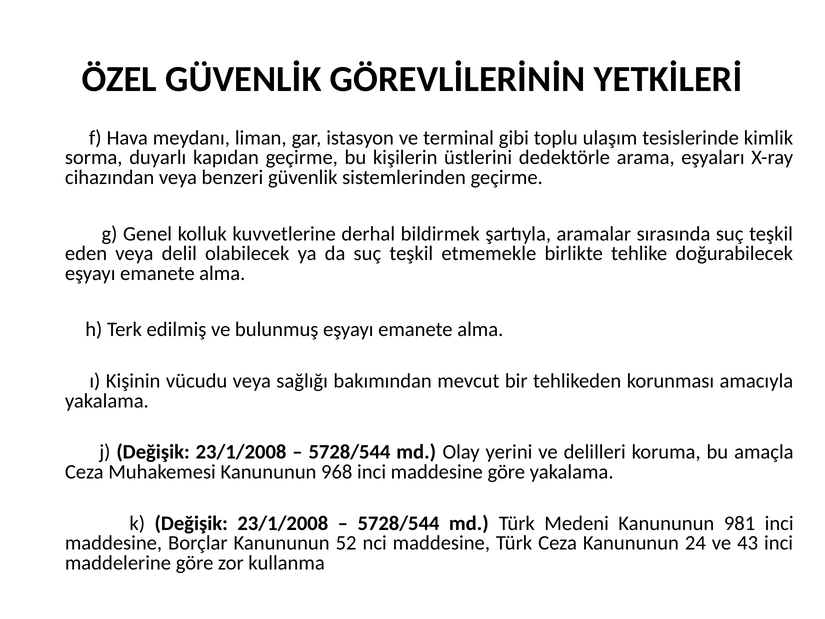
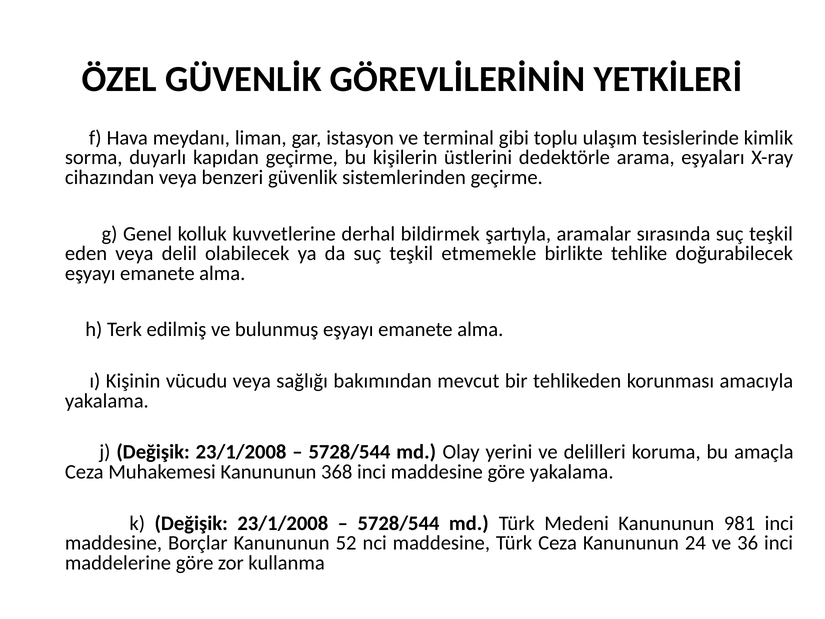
968: 968 -> 368
43: 43 -> 36
